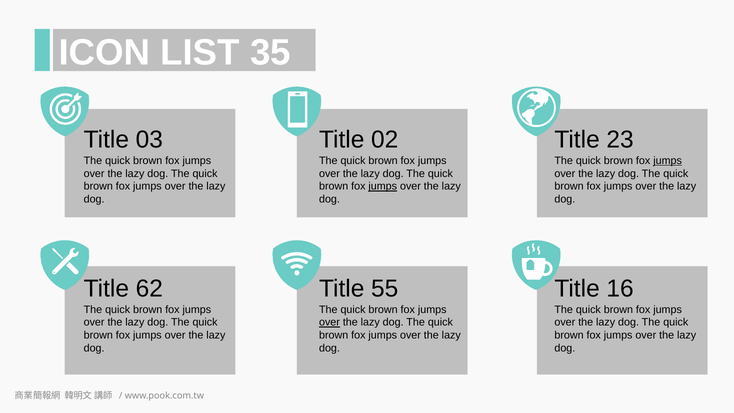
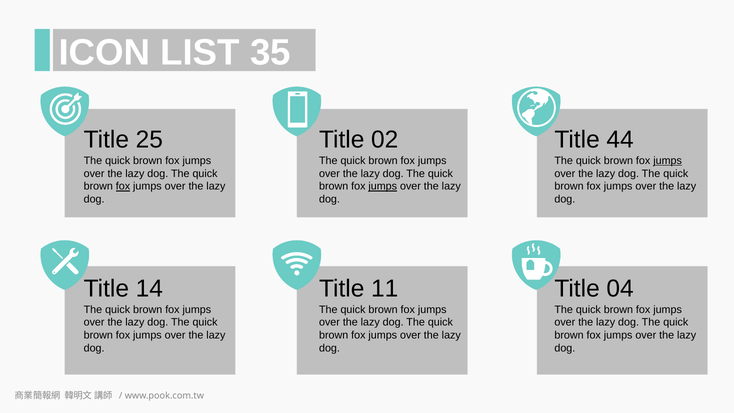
03: 03 -> 25
23: 23 -> 44
fox at (123, 186) underline: none -> present
62: 62 -> 14
55: 55 -> 11
16: 16 -> 04
over at (329, 322) underline: present -> none
